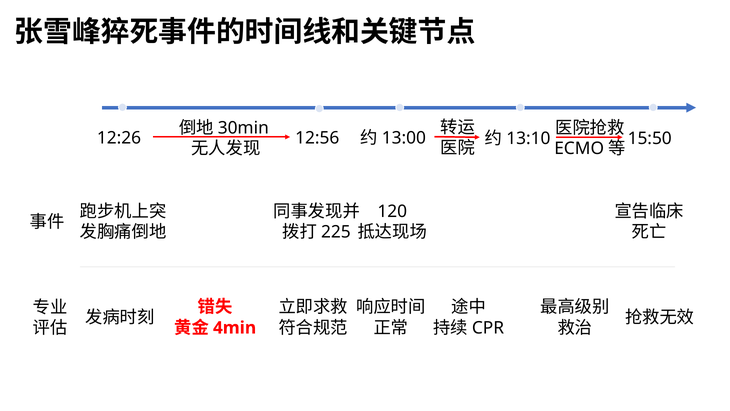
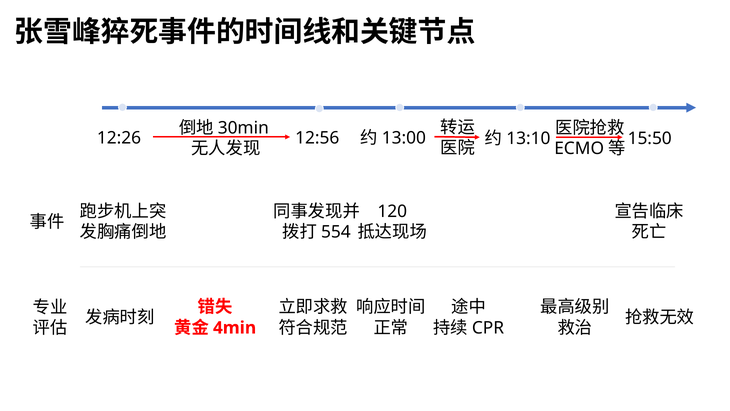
225: 225 -> 554
